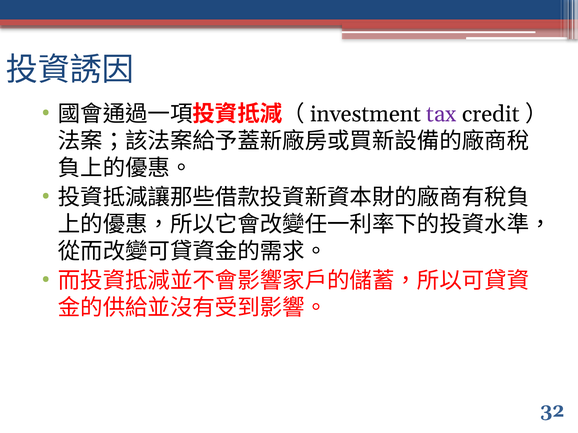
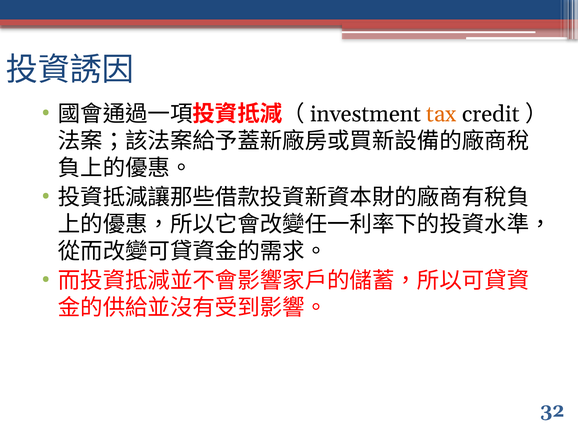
tax colour: purple -> orange
